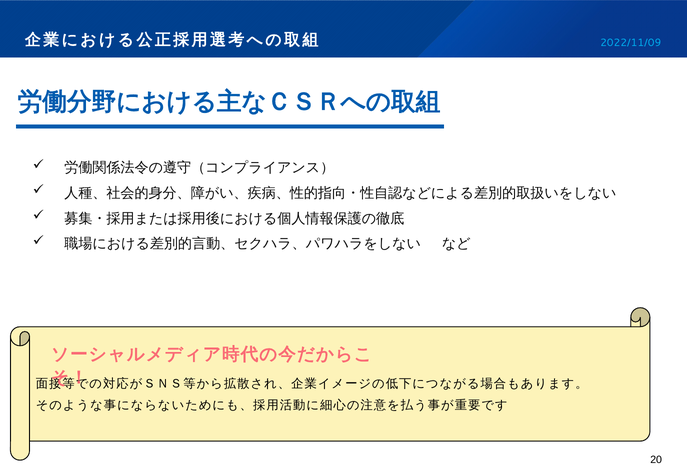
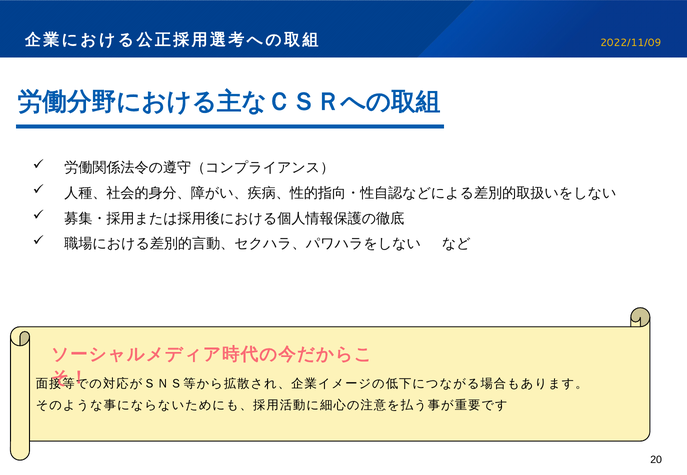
2022/11/09 colour: light blue -> yellow
